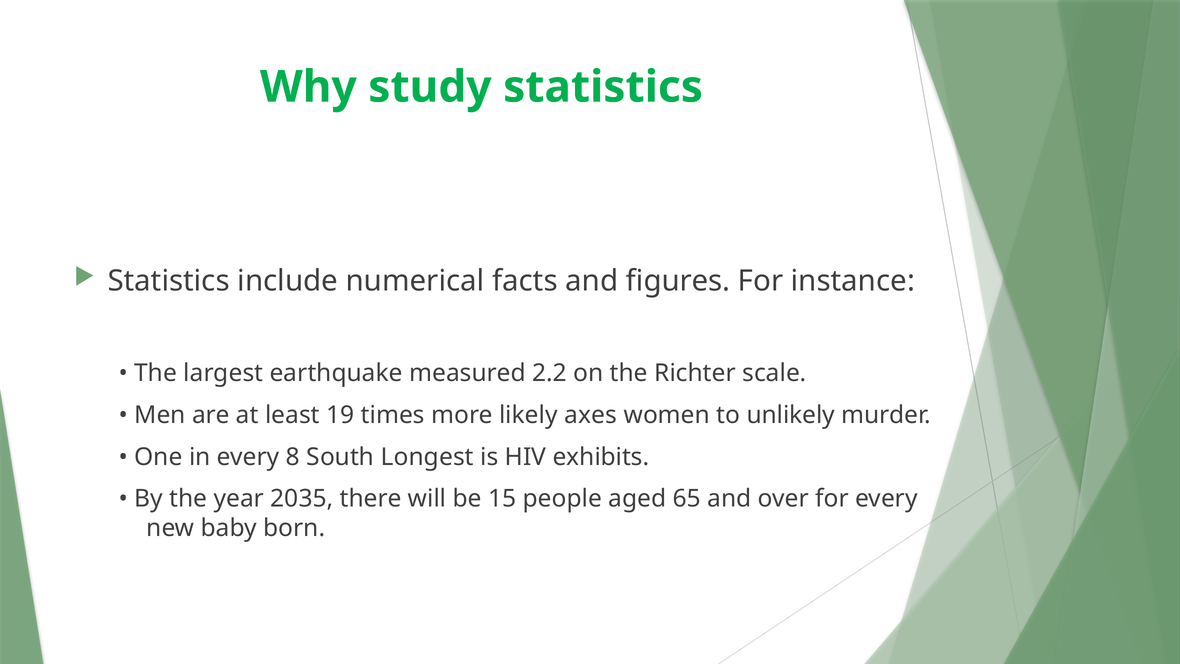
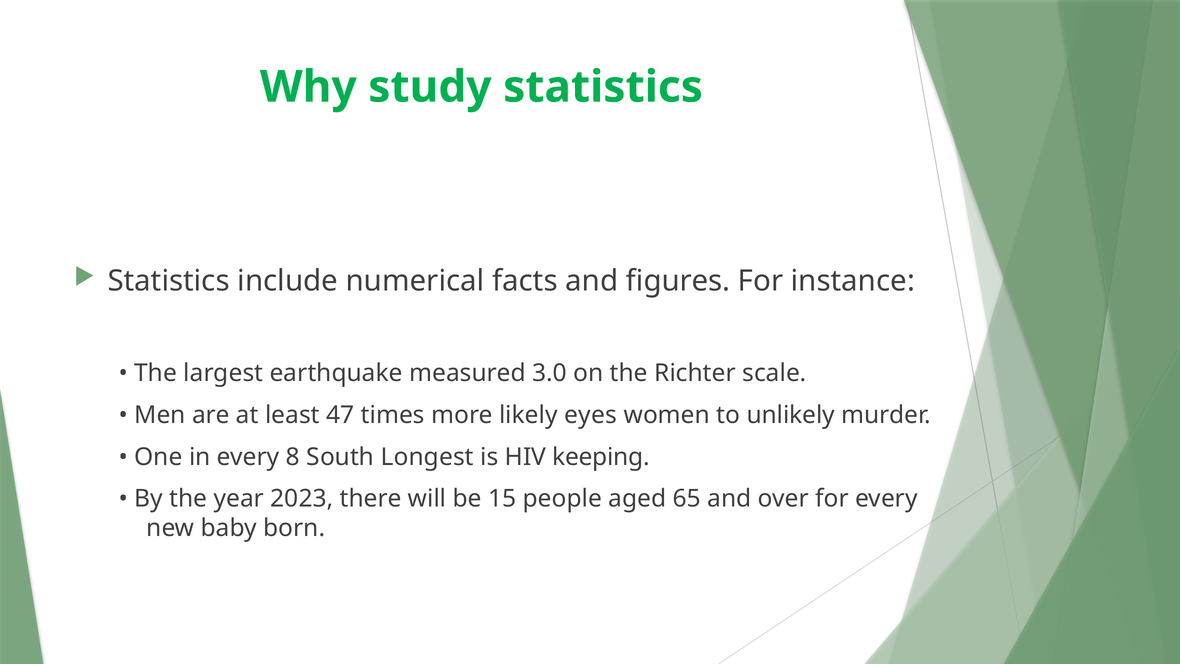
2.2: 2.2 -> 3.0
19: 19 -> 47
axes: axes -> eyes
exhibits: exhibits -> keeping
2035: 2035 -> 2023
